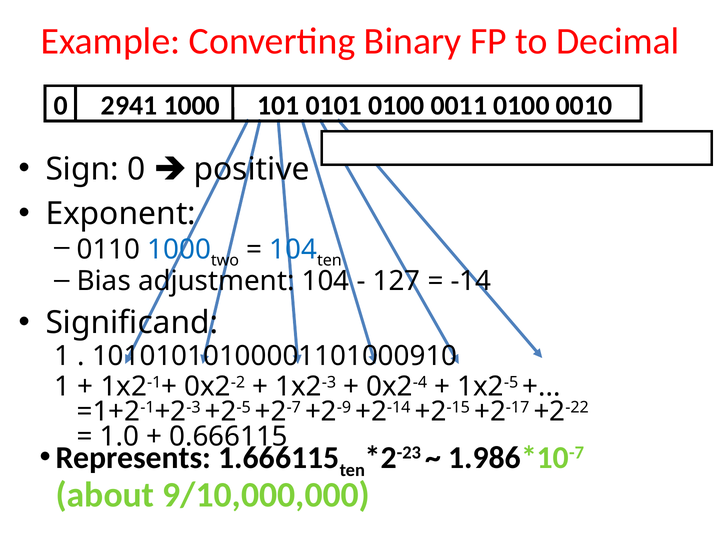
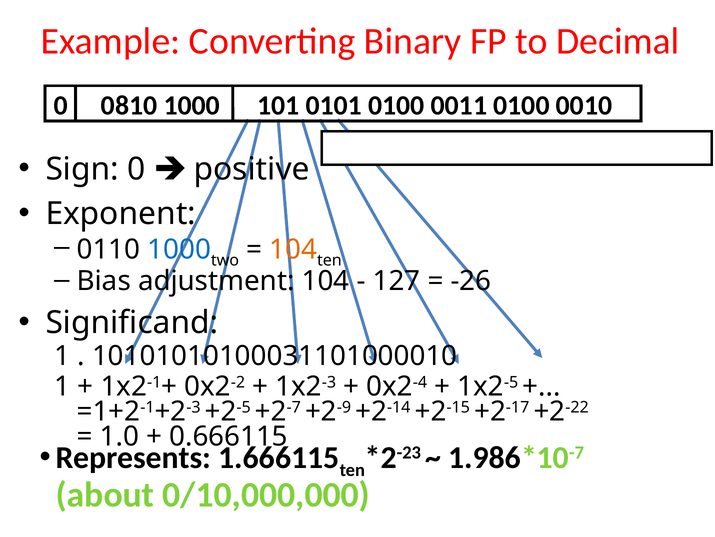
2941: 2941 -> 0810
104 at (293, 249) colour: blue -> orange
-14: -14 -> -26
10101010100001101000910: 10101010100001101000910 -> 10101010100031101000010
9/10,000,000: 9/10,000,000 -> 0/10,000,000
